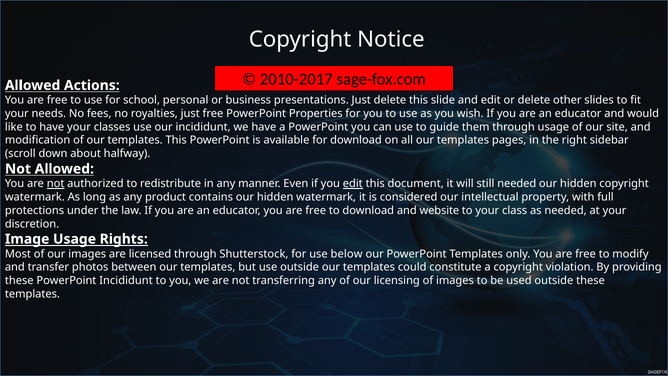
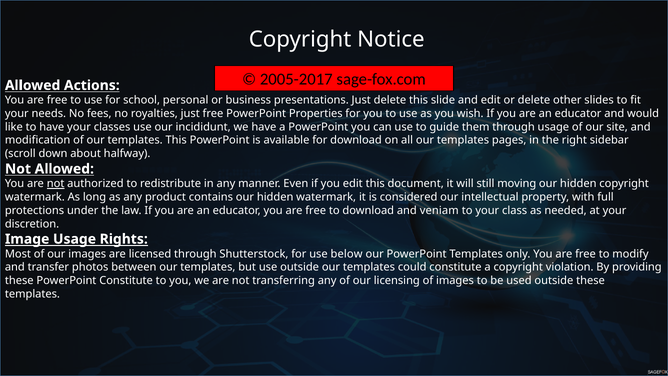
2010-2017: 2010-2017 -> 2005-2017
edit at (353, 184) underline: present -> none
still needed: needed -> moving
website: website -> veniam
PowerPoint Incididunt: Incididunt -> Constitute
